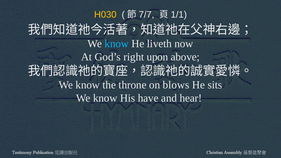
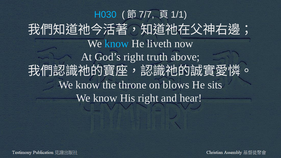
H030 colour: yellow -> light blue
upon: upon -> truth
His have: have -> right
